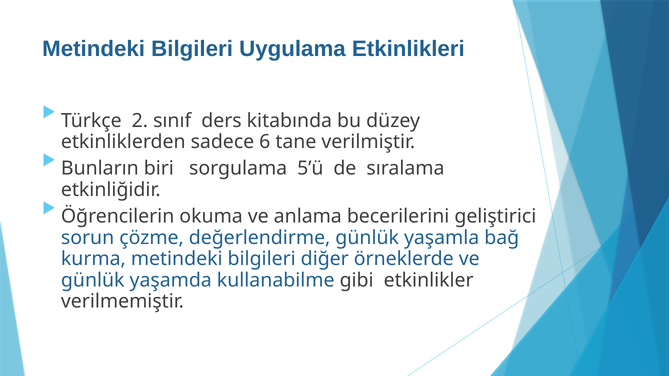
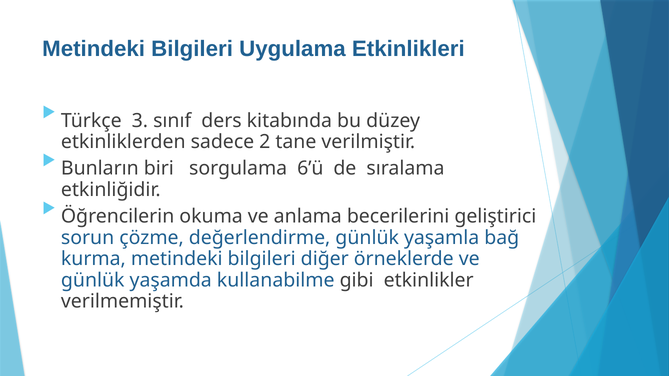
2: 2 -> 3
6: 6 -> 2
5’ü: 5’ü -> 6’ü
